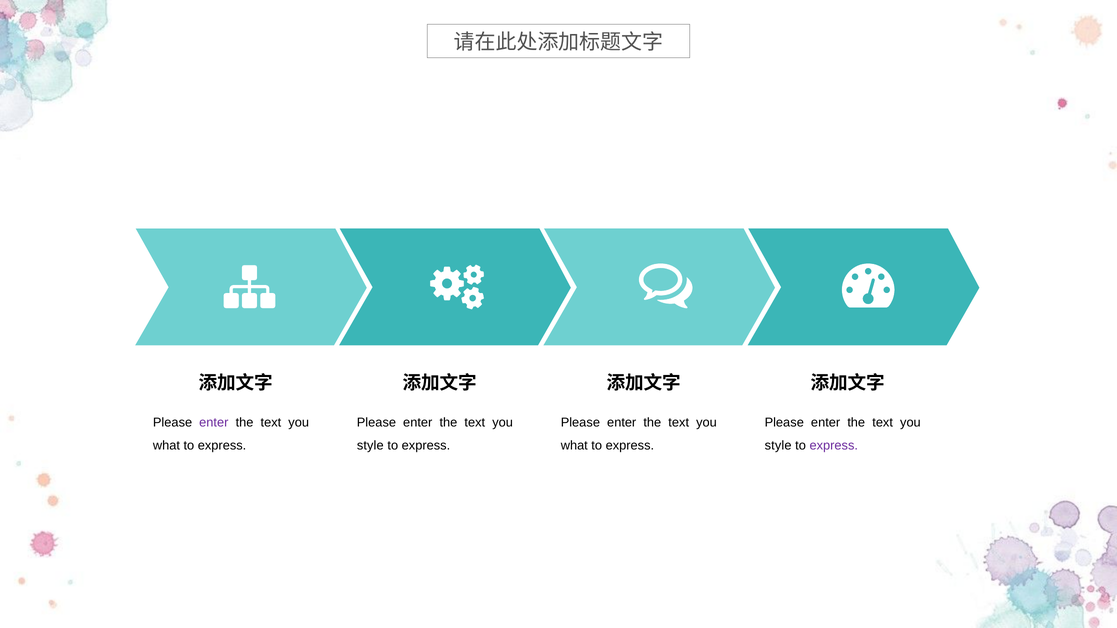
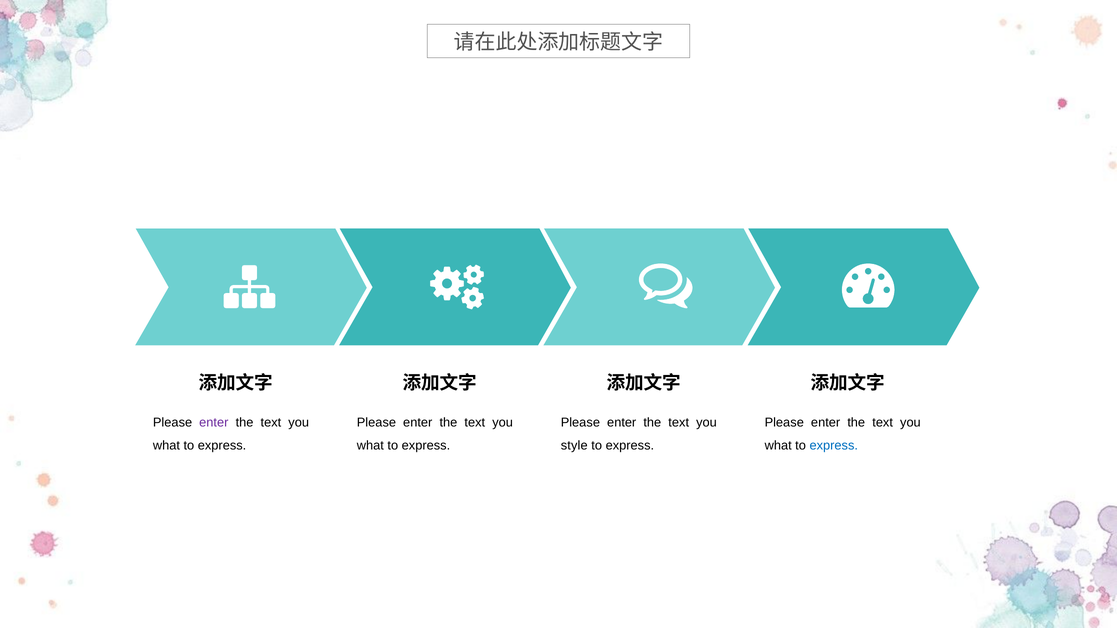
style at (370, 446): style -> what
what at (574, 446): what -> style
style at (778, 446): style -> what
express at (834, 446) colour: purple -> blue
